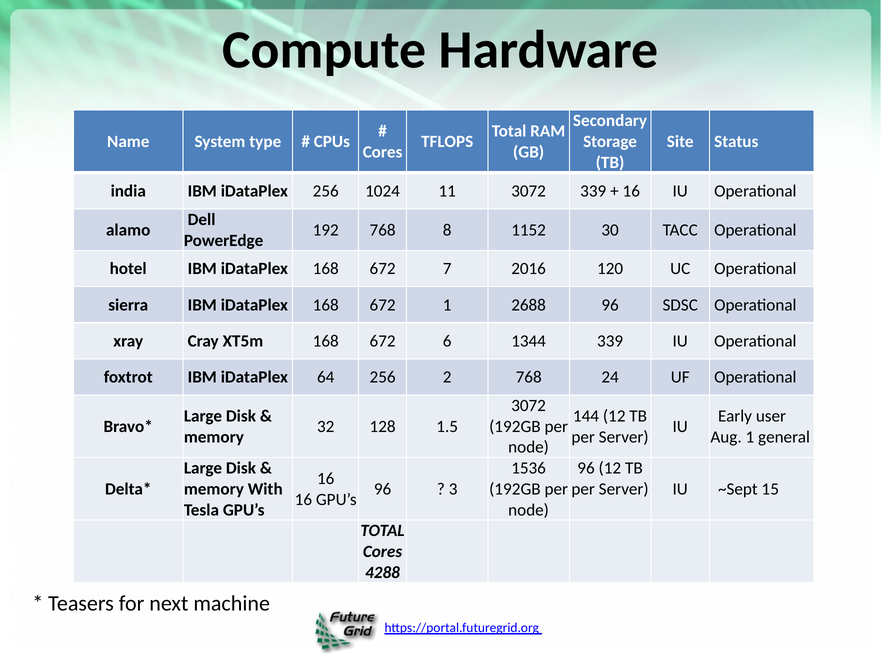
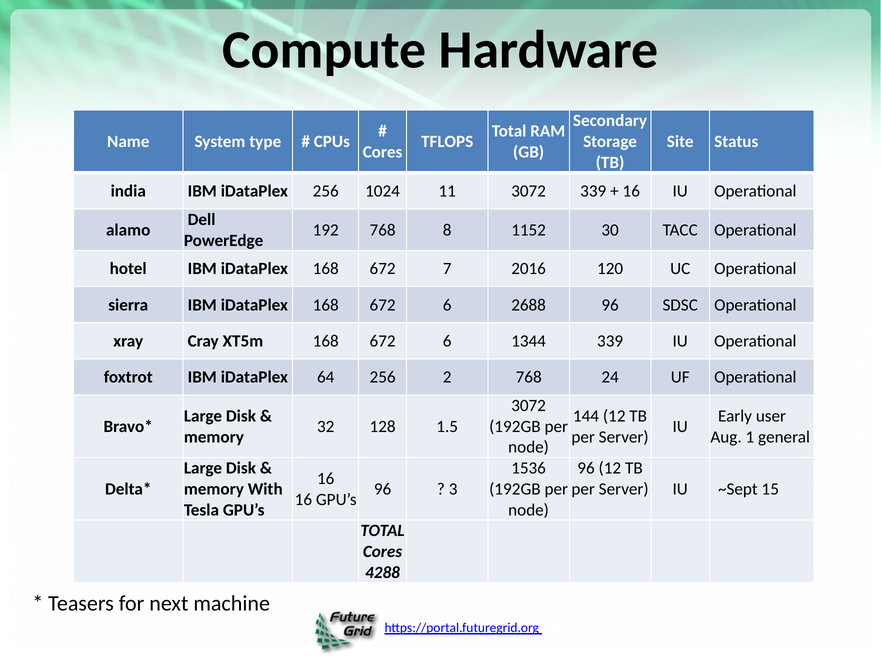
iDataPlex 168 672 1: 1 -> 6
